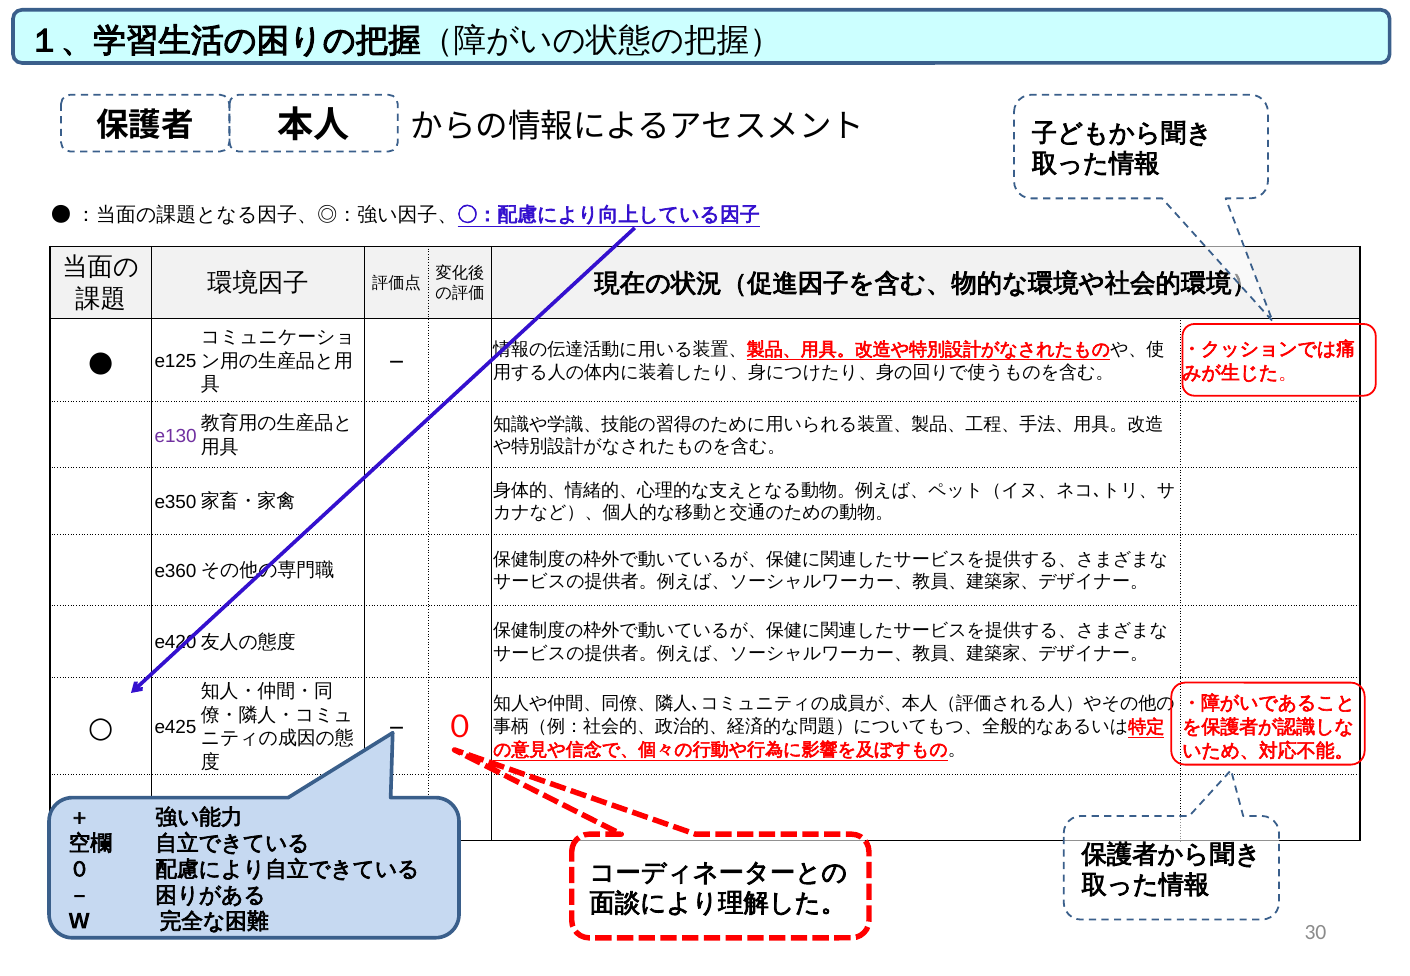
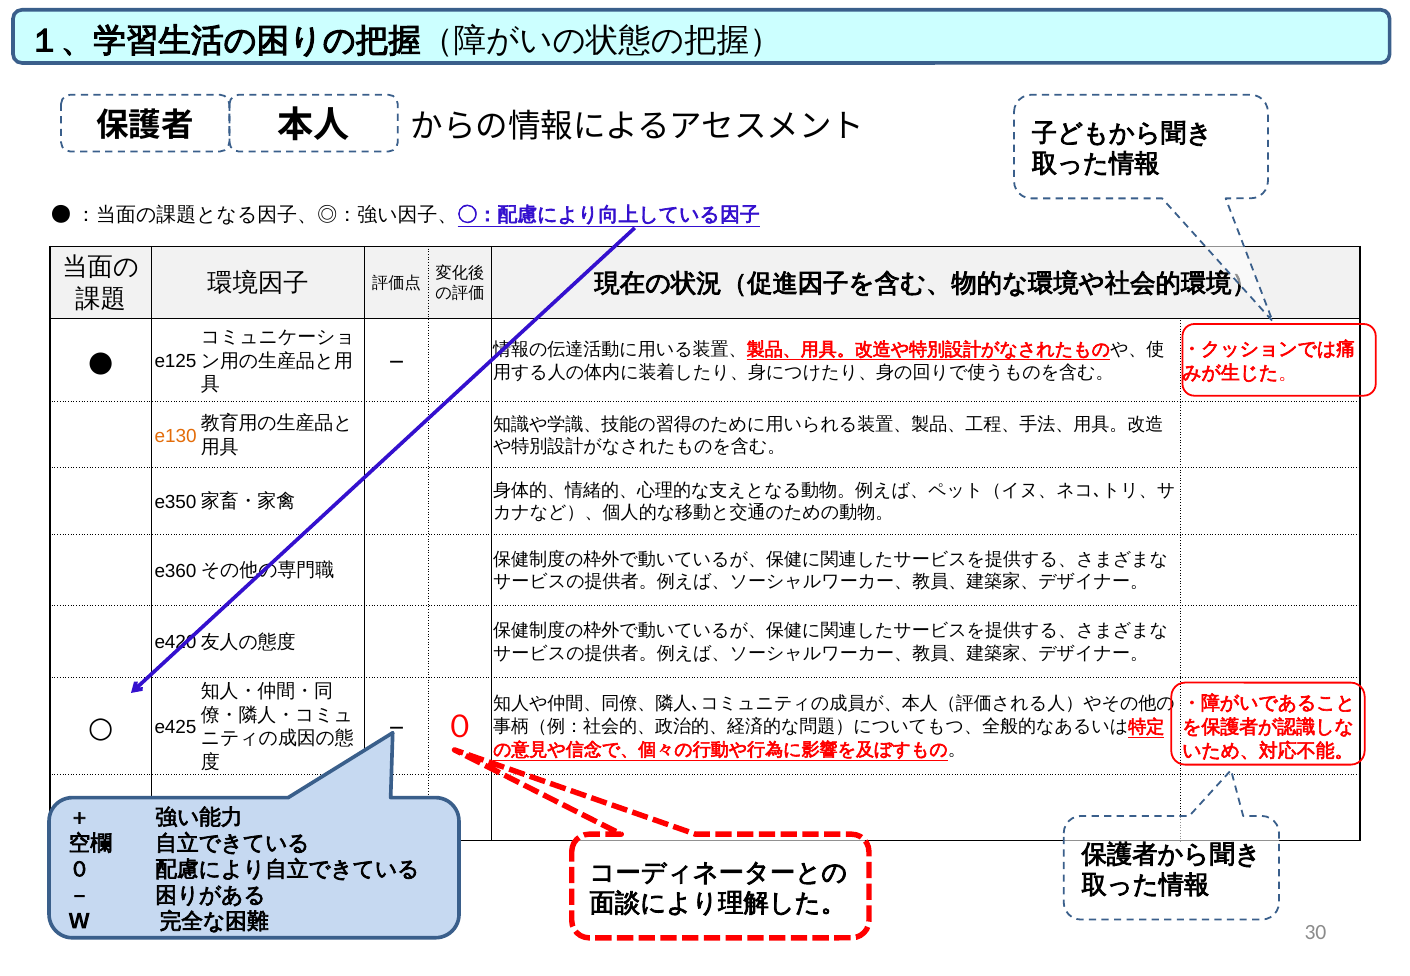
e130 colour: purple -> orange
